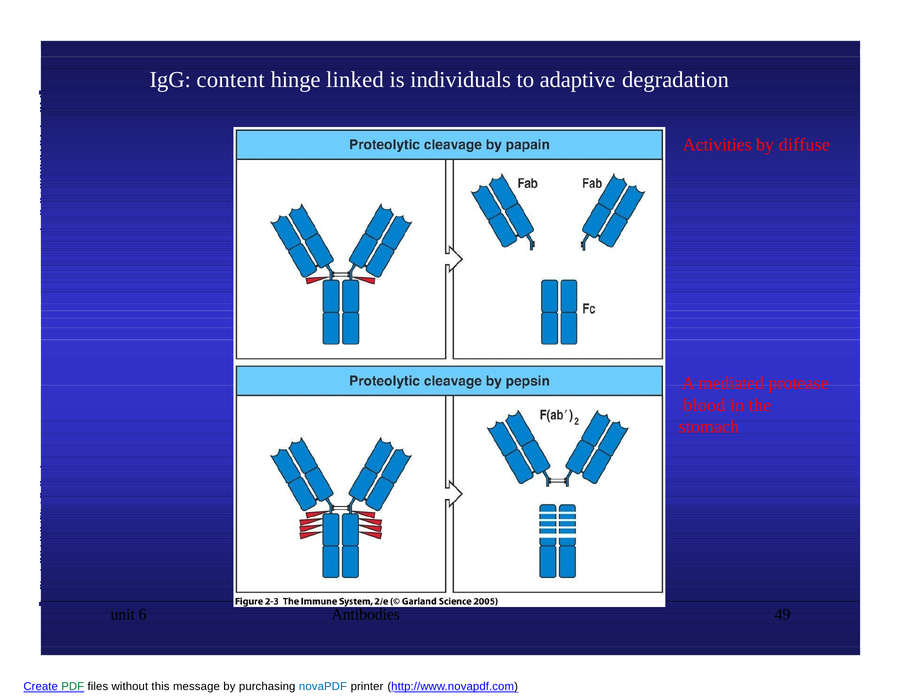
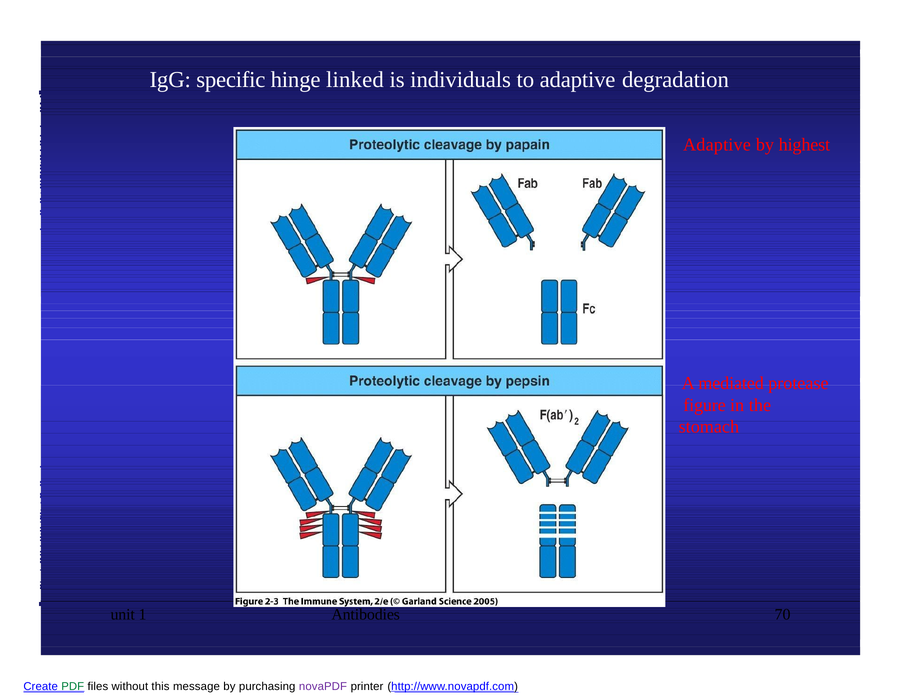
content: content -> specific
Activities at (717, 145): Activities -> Adaptive
diffuse: diffuse -> highest
blood: blood -> figure
6: 6 -> 1
49: 49 -> 70
novaPDF colour: blue -> purple
